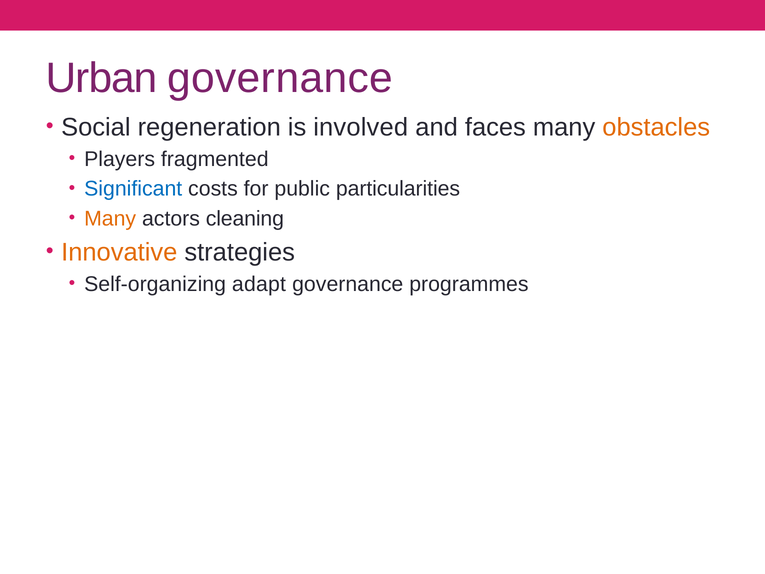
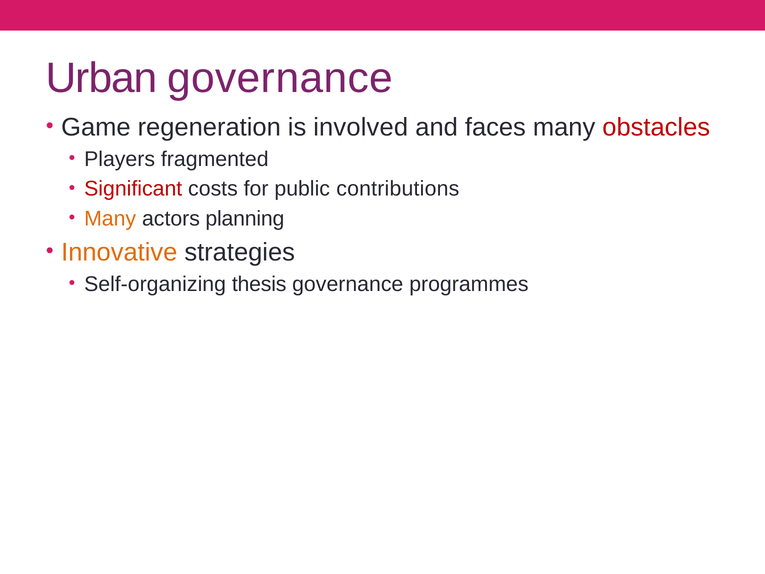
Social: Social -> Game
obstacles colour: orange -> red
Significant colour: blue -> red
particularities: particularities -> contributions
cleaning: cleaning -> planning
adapt: adapt -> thesis
